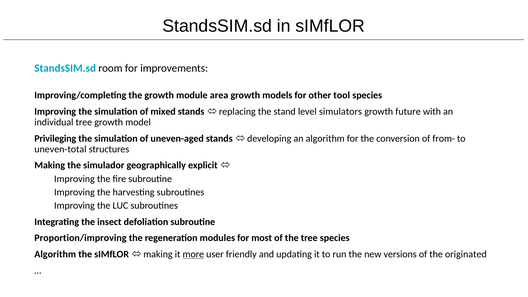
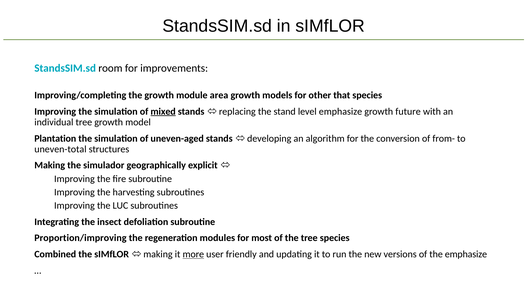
tool: tool -> that
mixed underline: none -> present
level simulators: simulators -> emphasize
Privileging: Privileging -> Plantation
Algorithm at (55, 254): Algorithm -> Combined
the originated: originated -> emphasize
